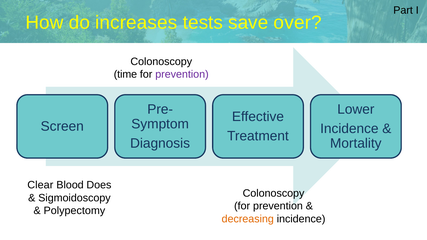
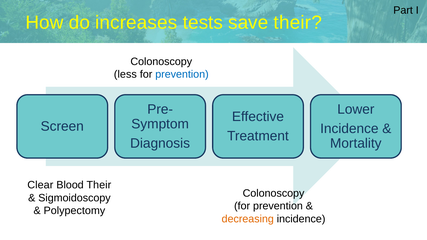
save over: over -> their
time: time -> less
prevention at (182, 74) colour: purple -> blue
Blood Does: Does -> Their
